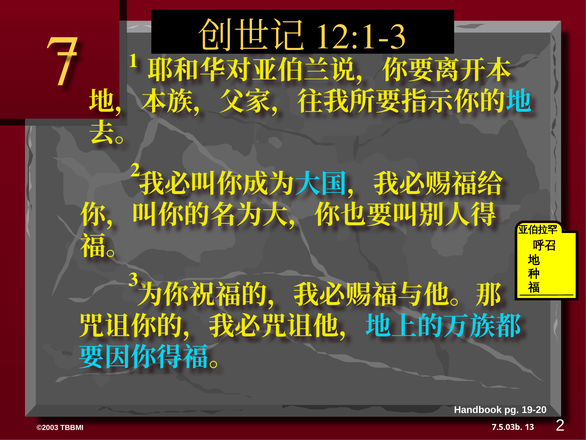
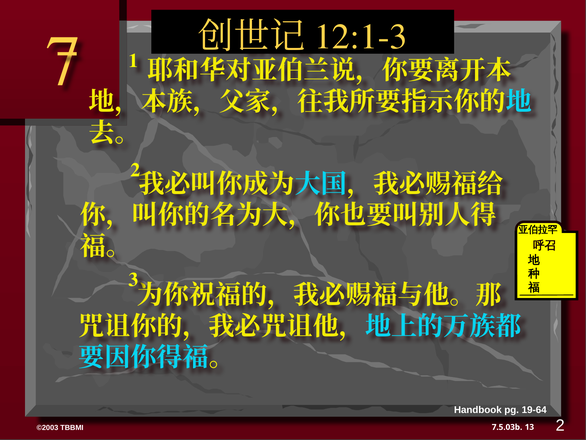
19-20: 19-20 -> 19-64
